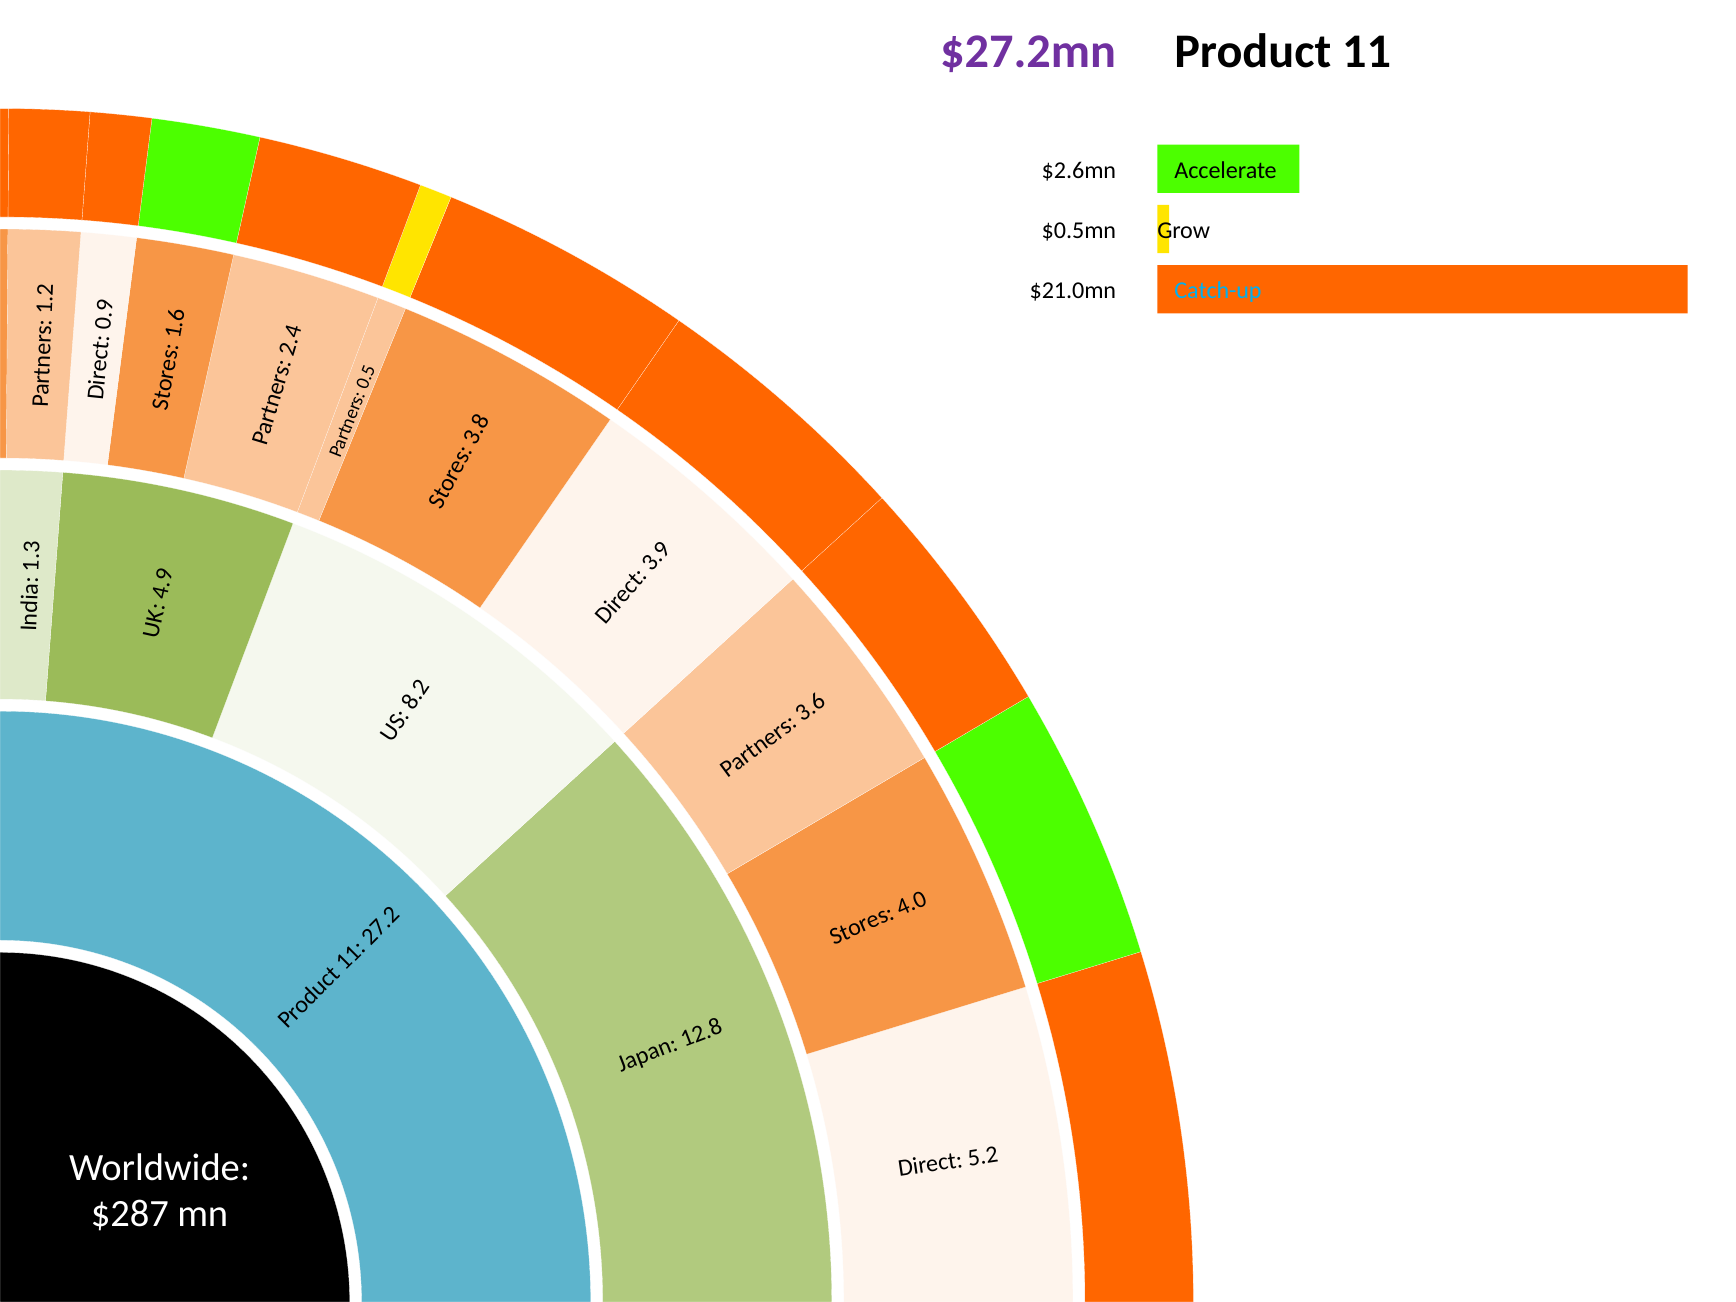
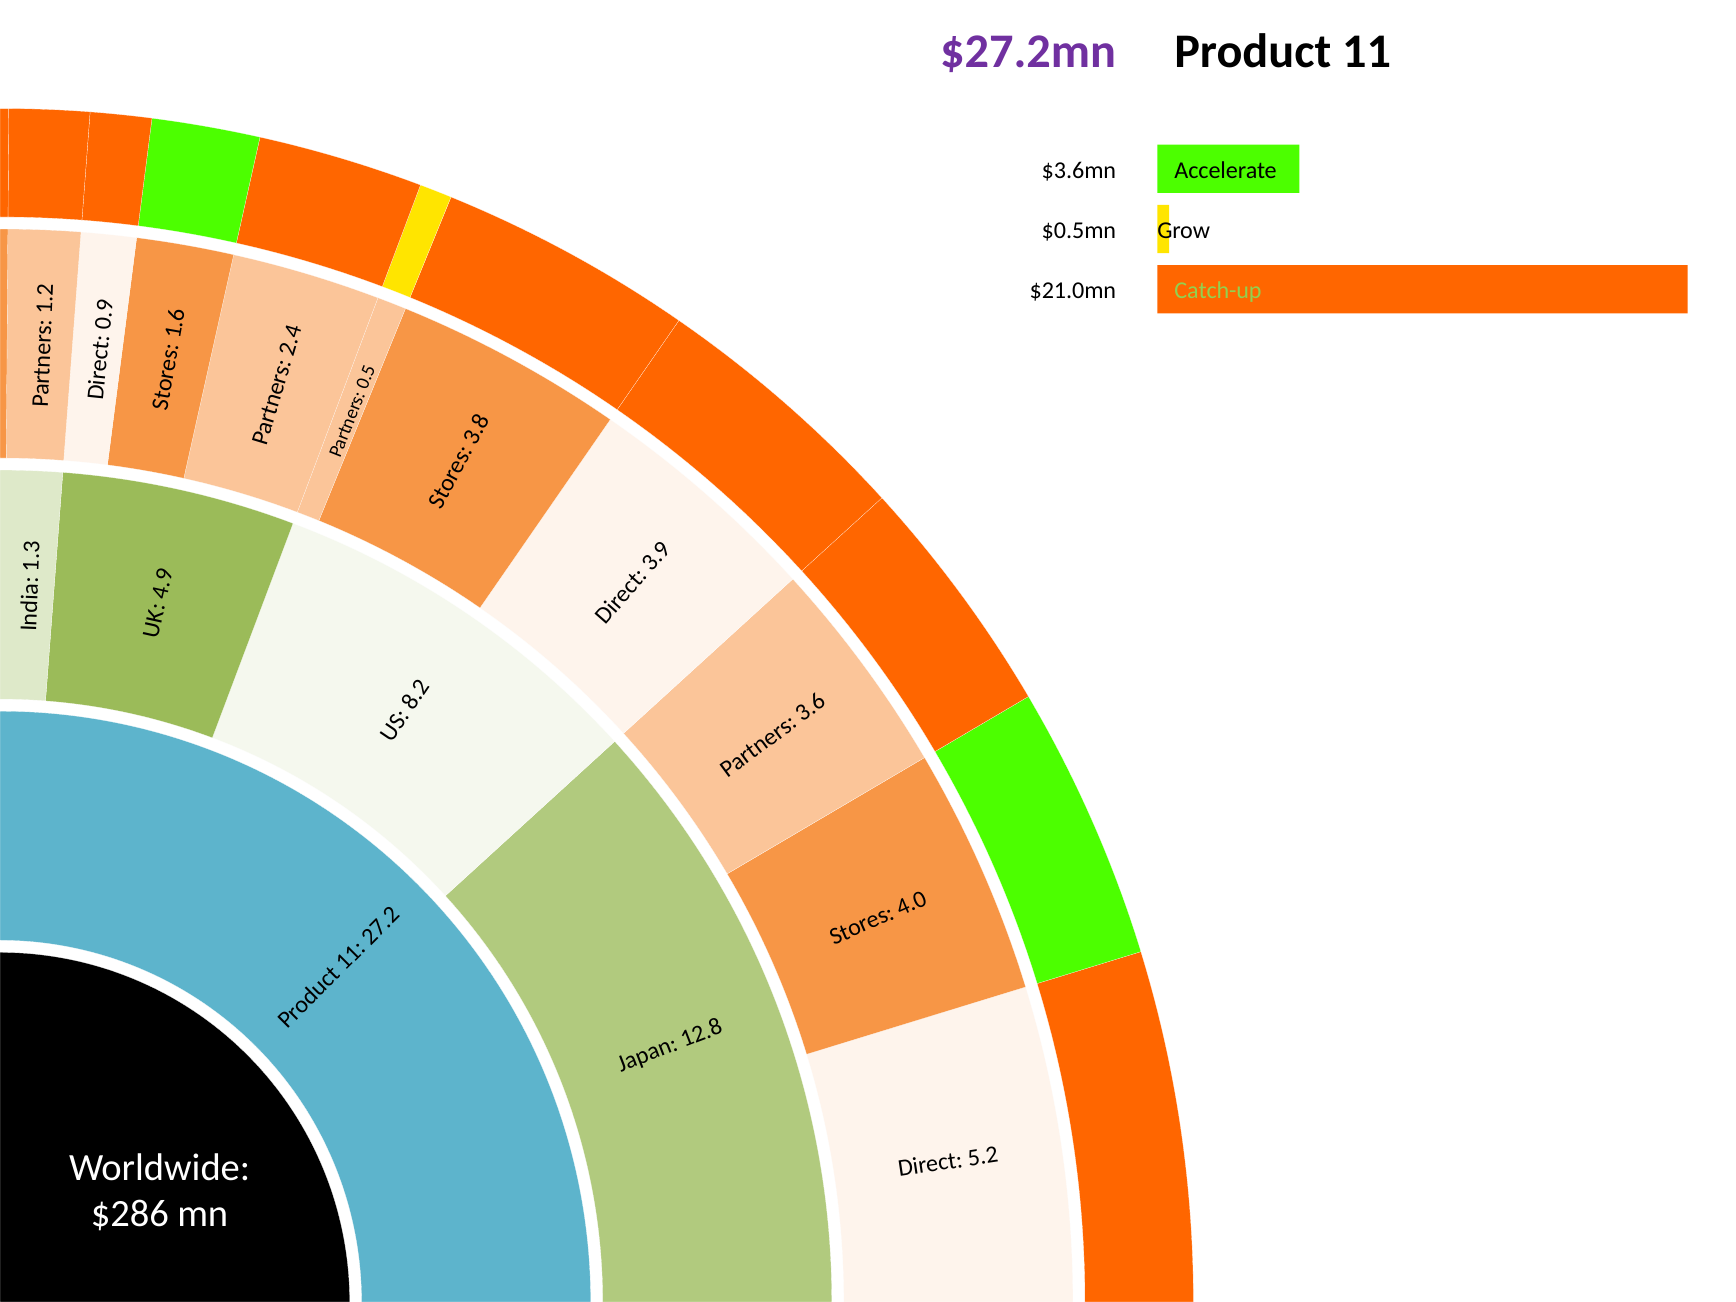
$2.6mn: $2.6mn -> $3.6mn
Catch-up colour: light blue -> light green
$287: $287 -> $286
